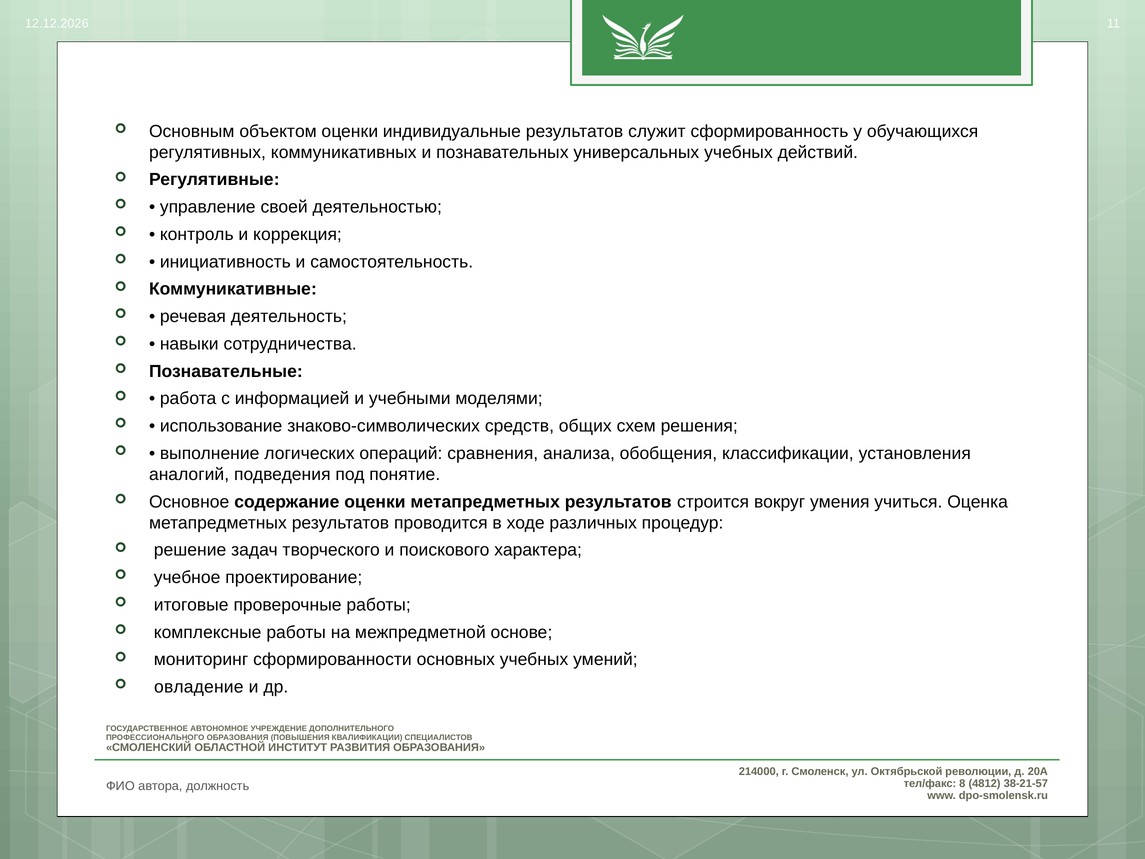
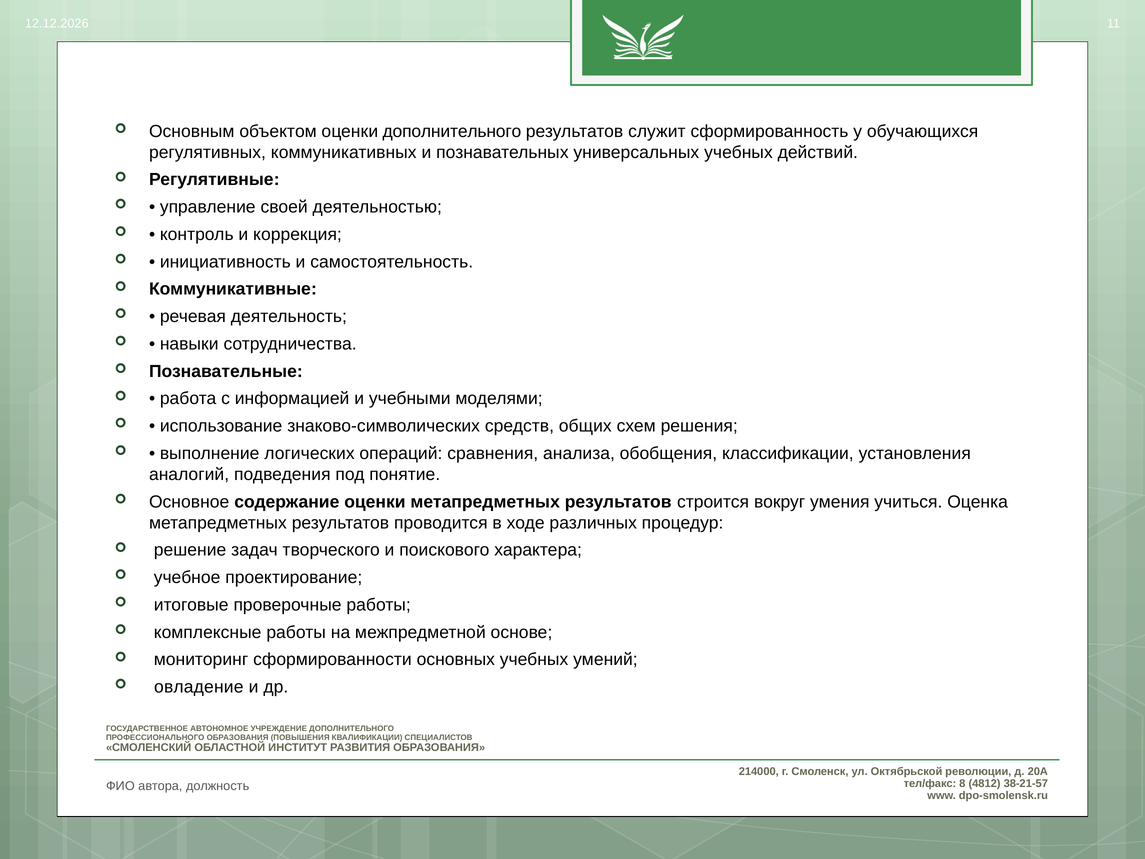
оценки индивидуальные: индивидуальные -> дополнительного
